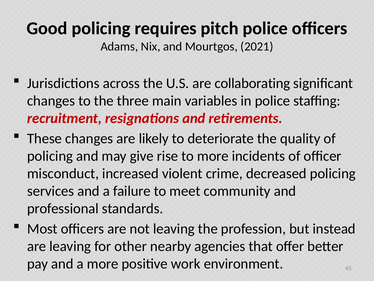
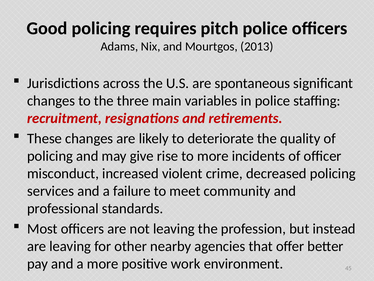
2021: 2021 -> 2013
collaborating: collaborating -> spontaneous
